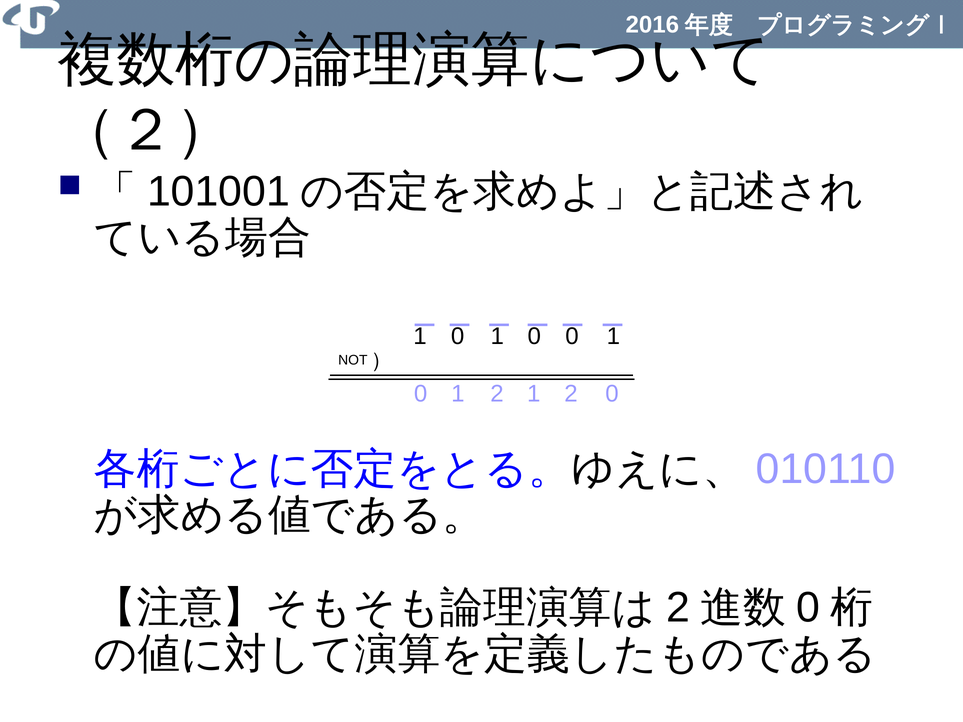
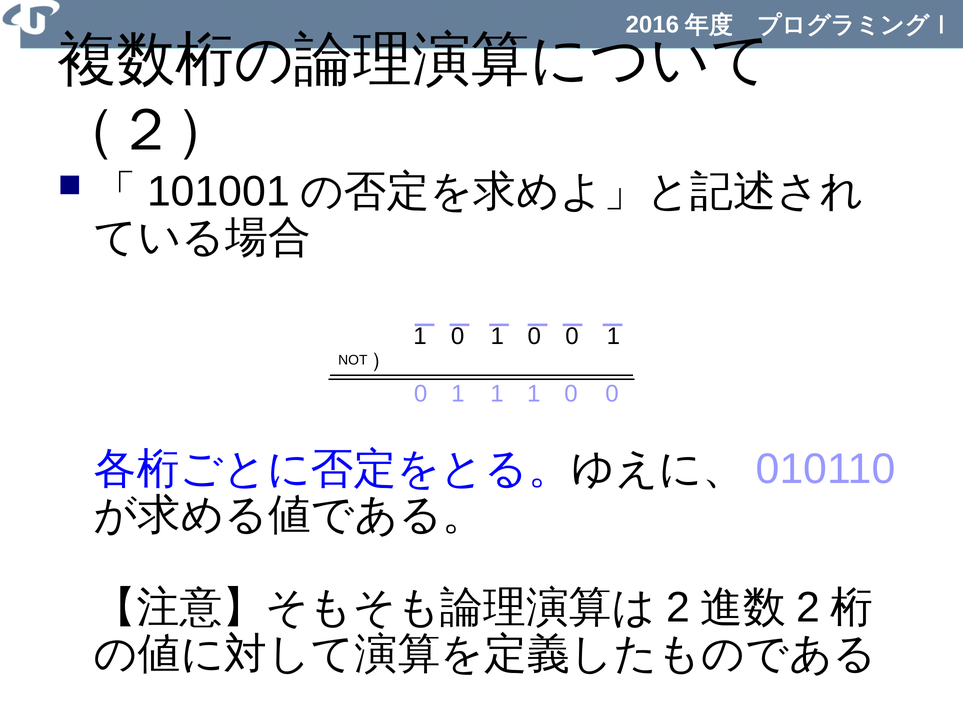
0 1 2: 2 -> 1
2 at (571, 394): 2 -> 0
0 at (808, 608): 0 -> 2
